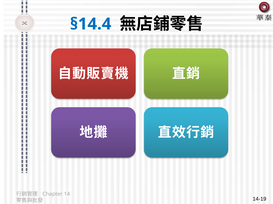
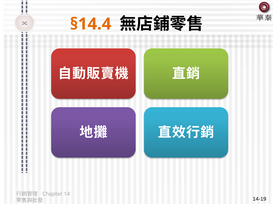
§14.4 colour: blue -> orange
